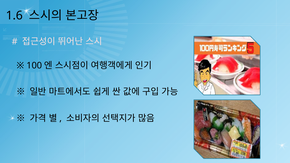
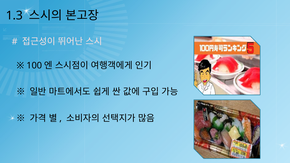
1.6: 1.6 -> 1.3
